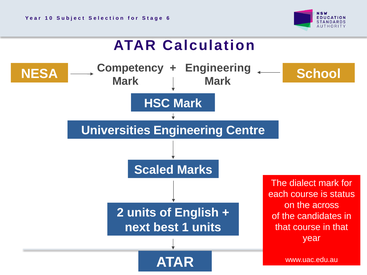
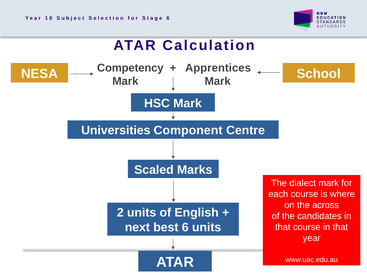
Engineering at (218, 68): Engineering -> Apprentices
Universities Engineering: Engineering -> Component
status: status -> where
best 1: 1 -> 6
